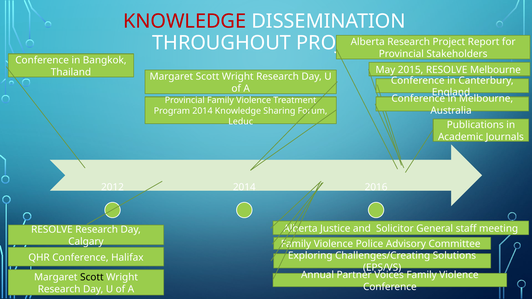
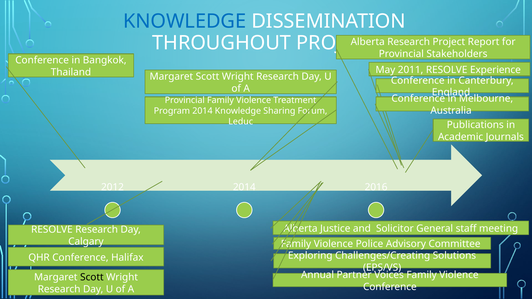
KNOWLEDGE at (185, 21) colour: red -> blue
2015: 2015 -> 2011
RESOLVE Melbourne: Melbourne -> Experience
